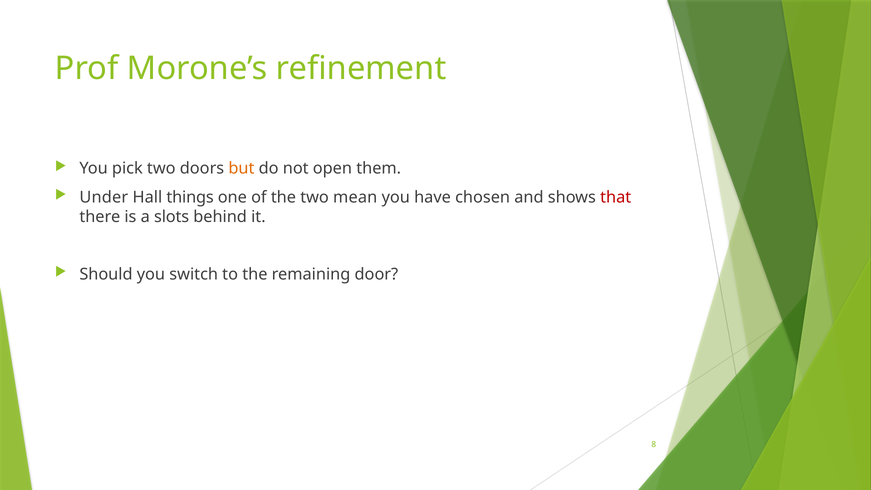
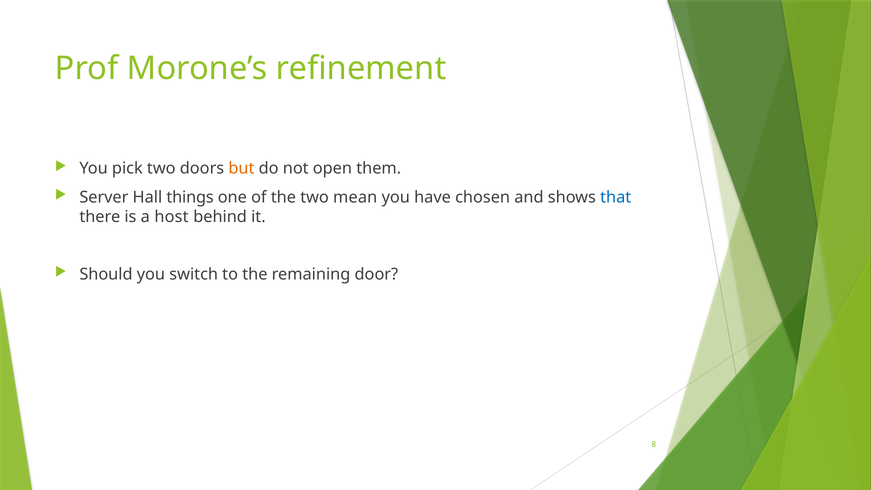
Under: Under -> Server
that colour: red -> blue
slots: slots -> host
